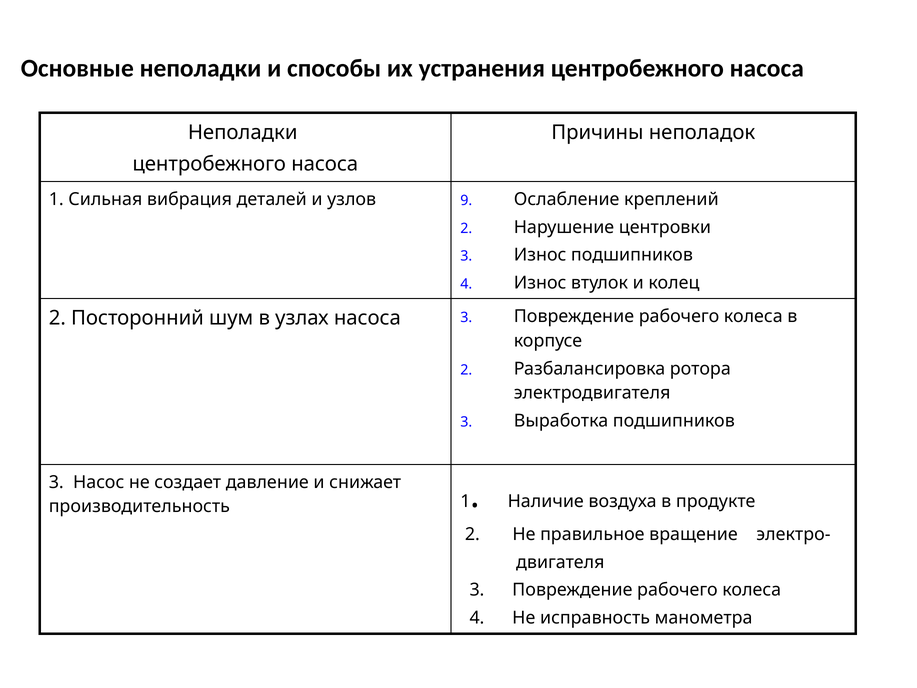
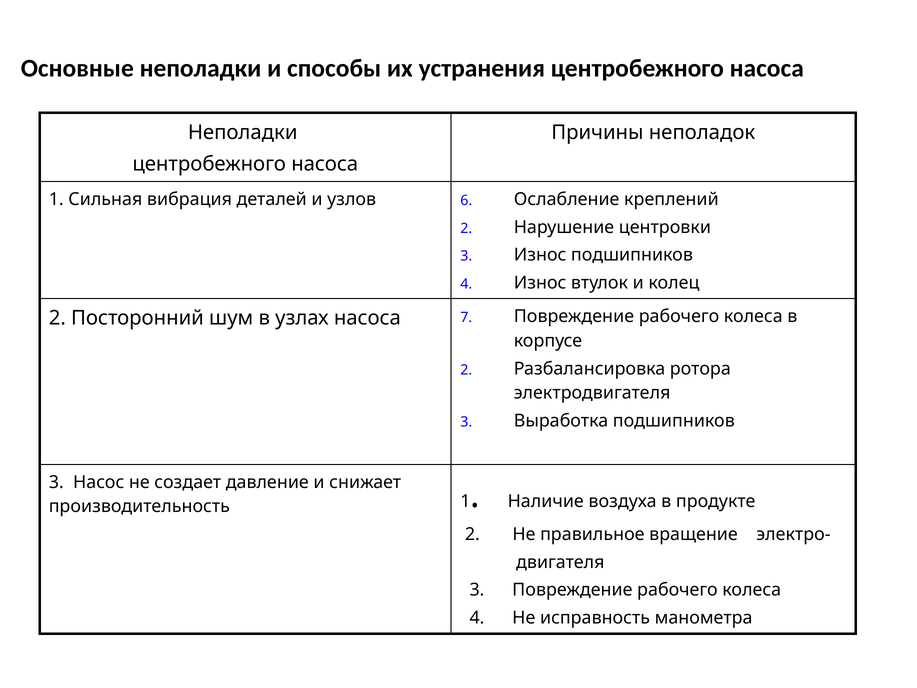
9: 9 -> 6
насоса 3: 3 -> 7
